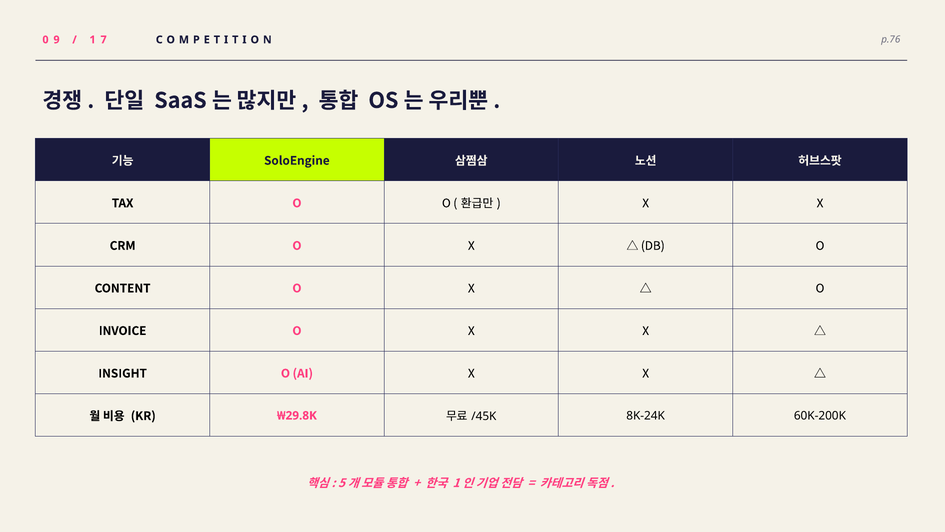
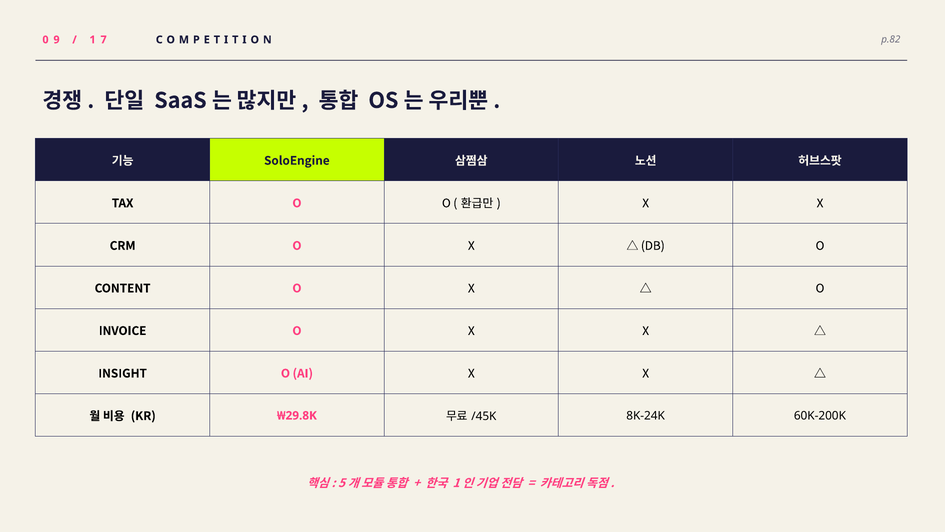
p.76: p.76 -> p.82
